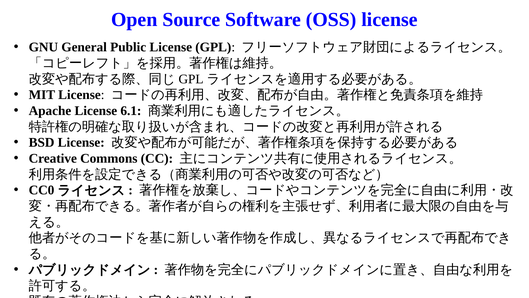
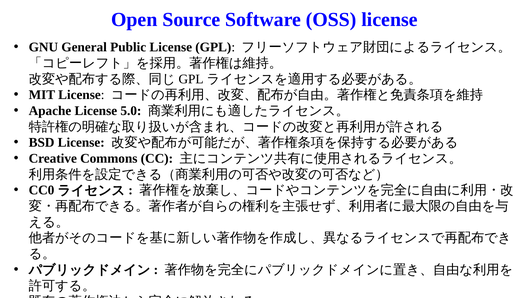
6.1: 6.1 -> 5.0
